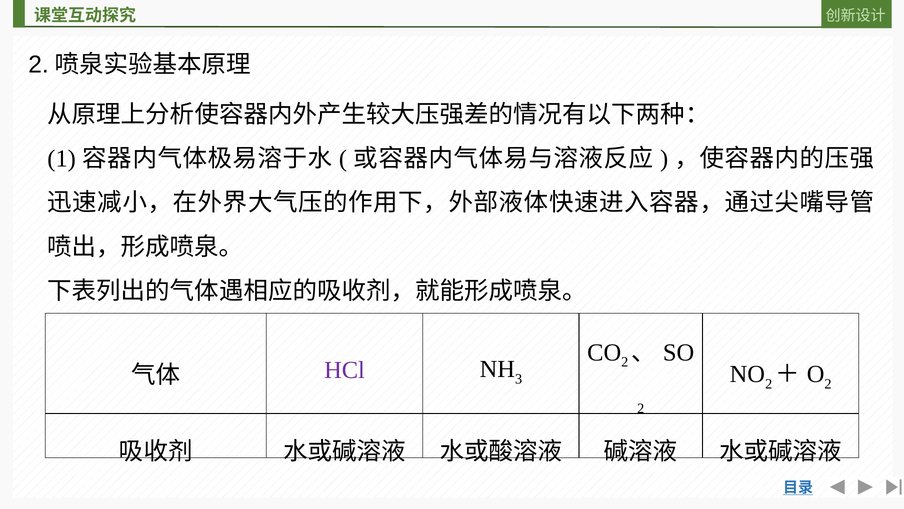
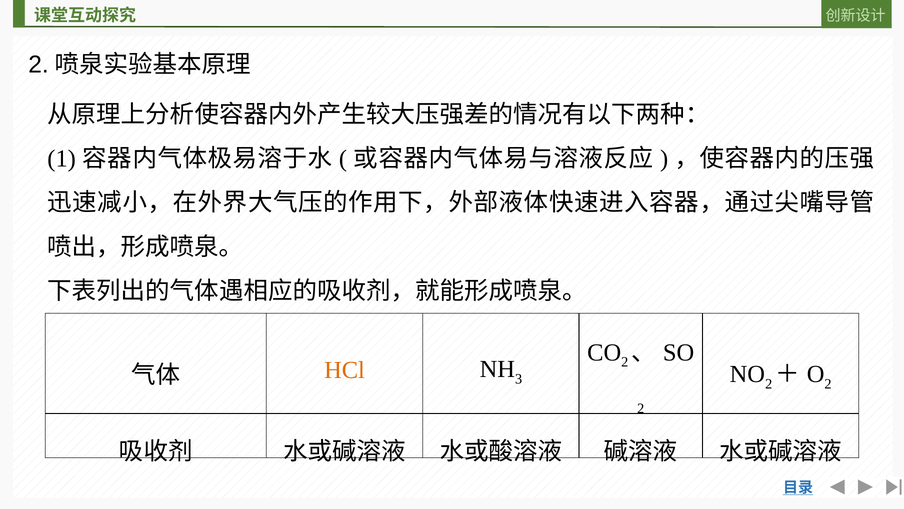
HCl colour: purple -> orange
